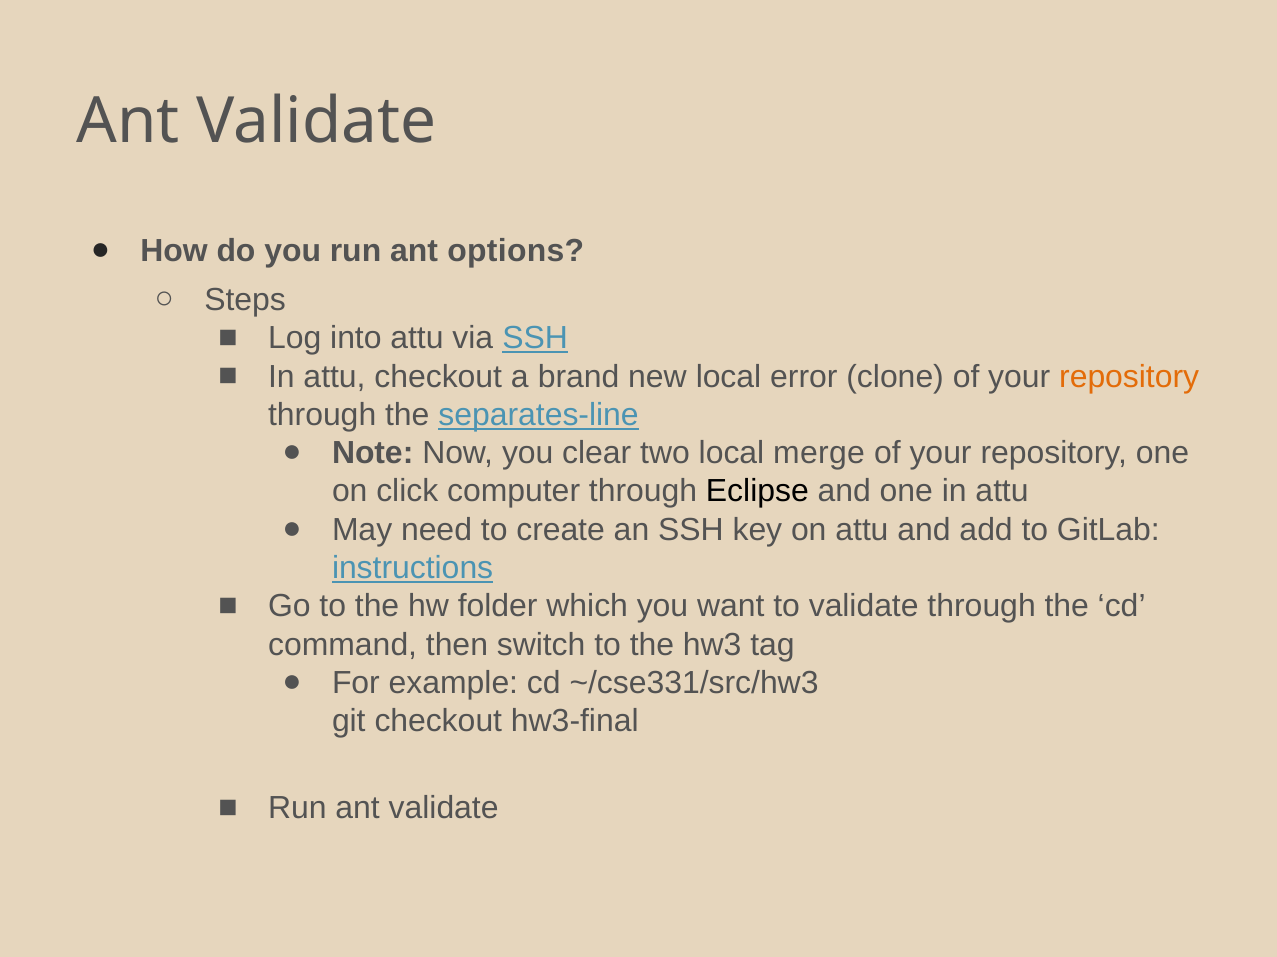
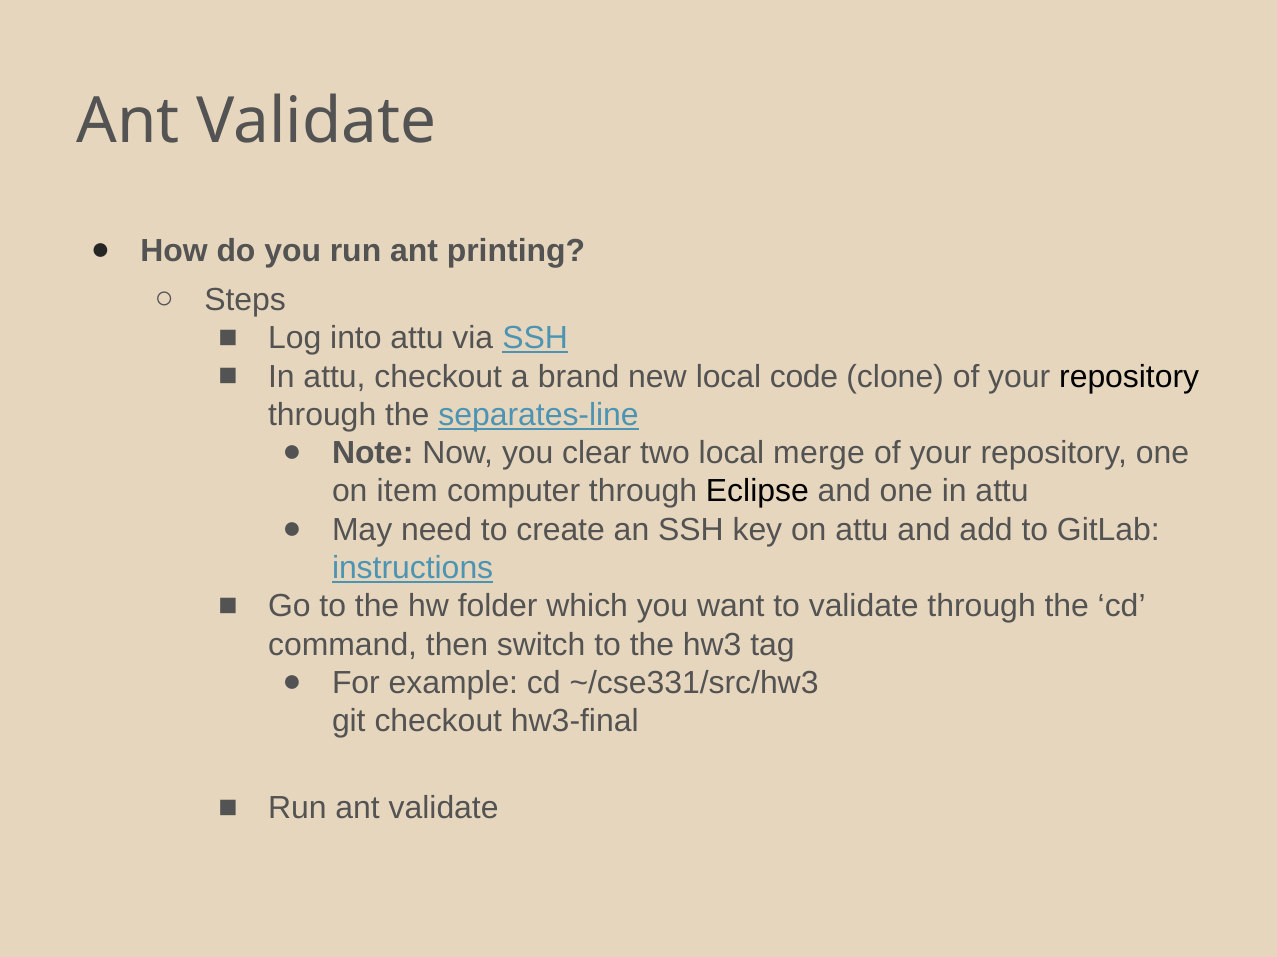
options: options -> printing
error: error -> code
repository at (1129, 377) colour: orange -> black
click: click -> item
